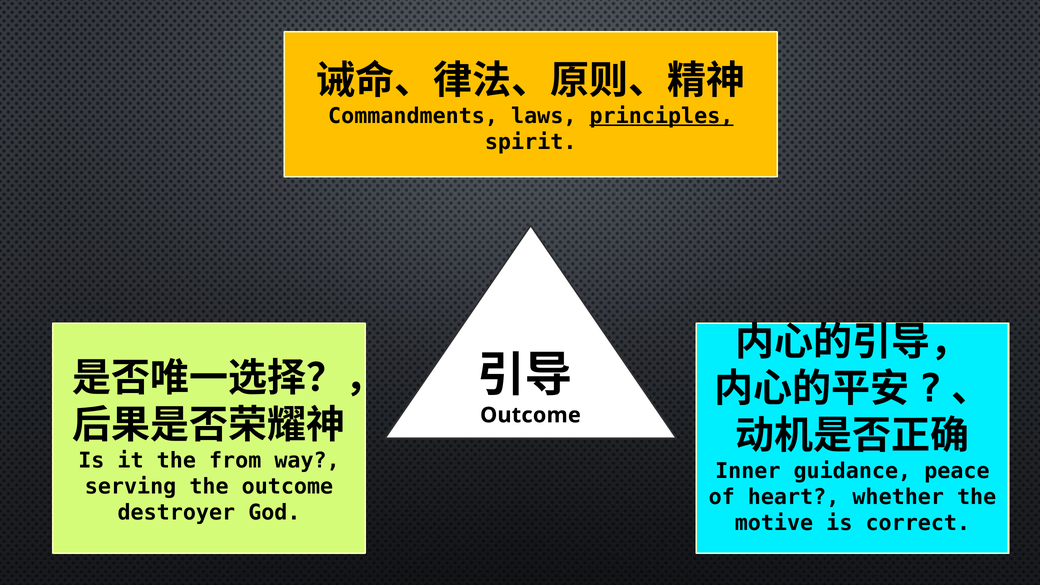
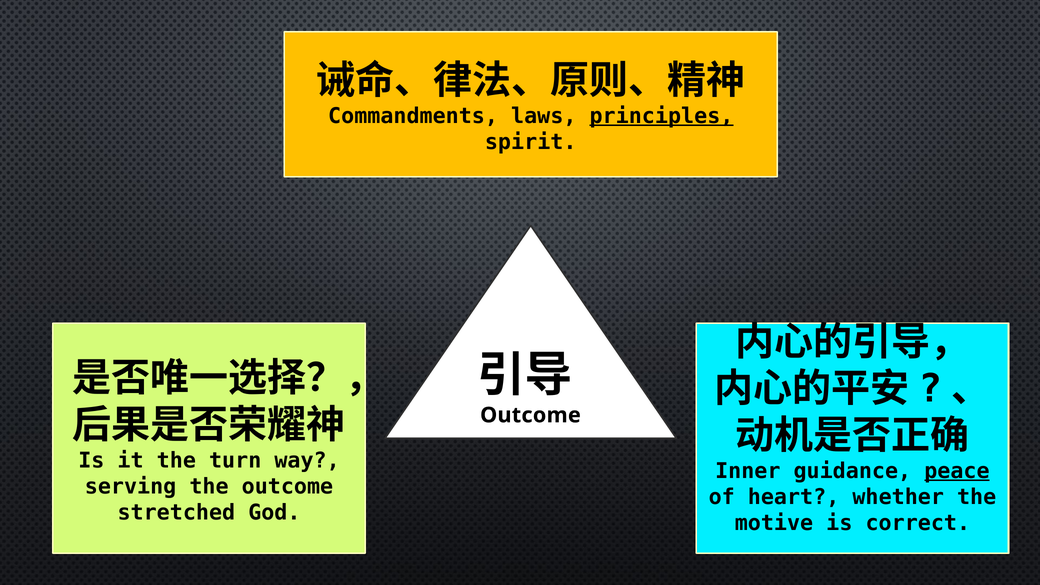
from: from -> turn
peace underline: none -> present
destroyer: destroyer -> stretched
